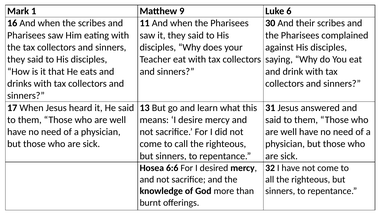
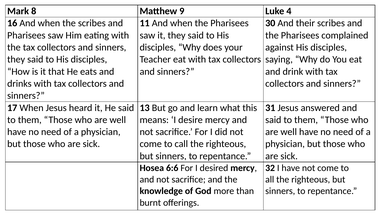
1: 1 -> 8
6: 6 -> 4
